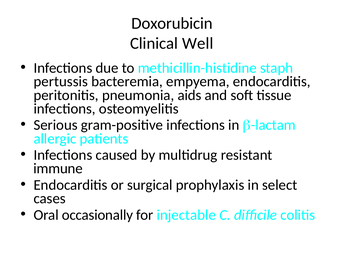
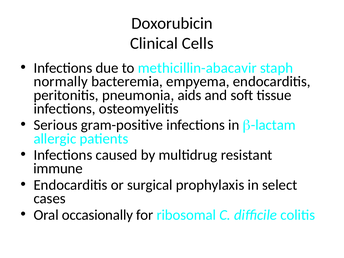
Well: Well -> Cells
methicillin-histidine: methicillin-histidine -> methicillin-abacavir
pertussis: pertussis -> normally
injectable: injectable -> ribosomal
